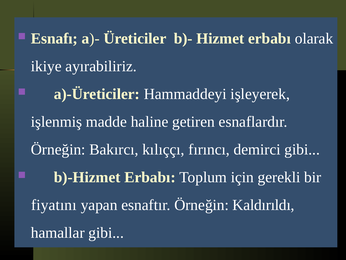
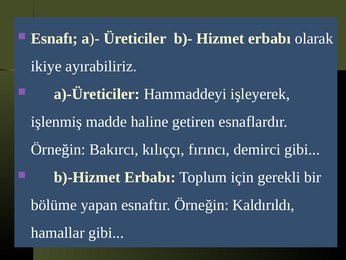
fiyatını: fiyatını -> bölüme
